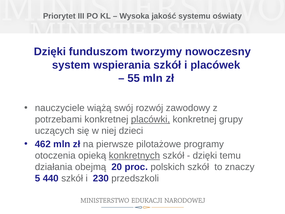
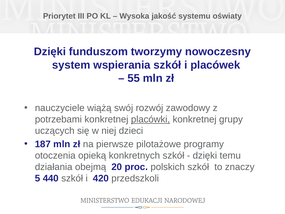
462: 462 -> 187
konkretnych underline: present -> none
230: 230 -> 420
